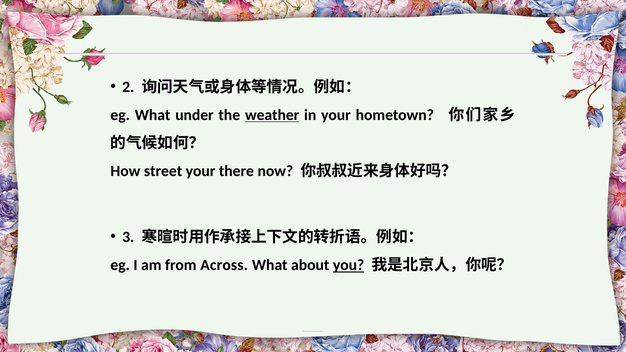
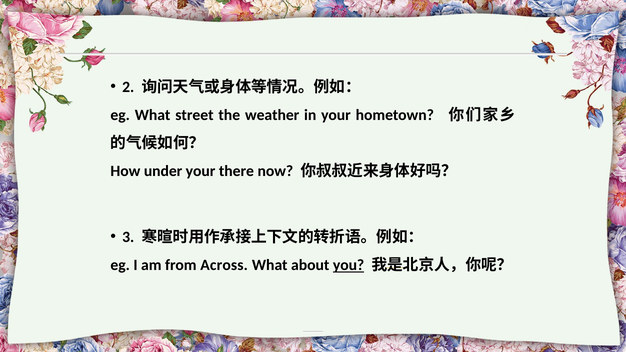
under: under -> street
weather underline: present -> none
street: street -> under
